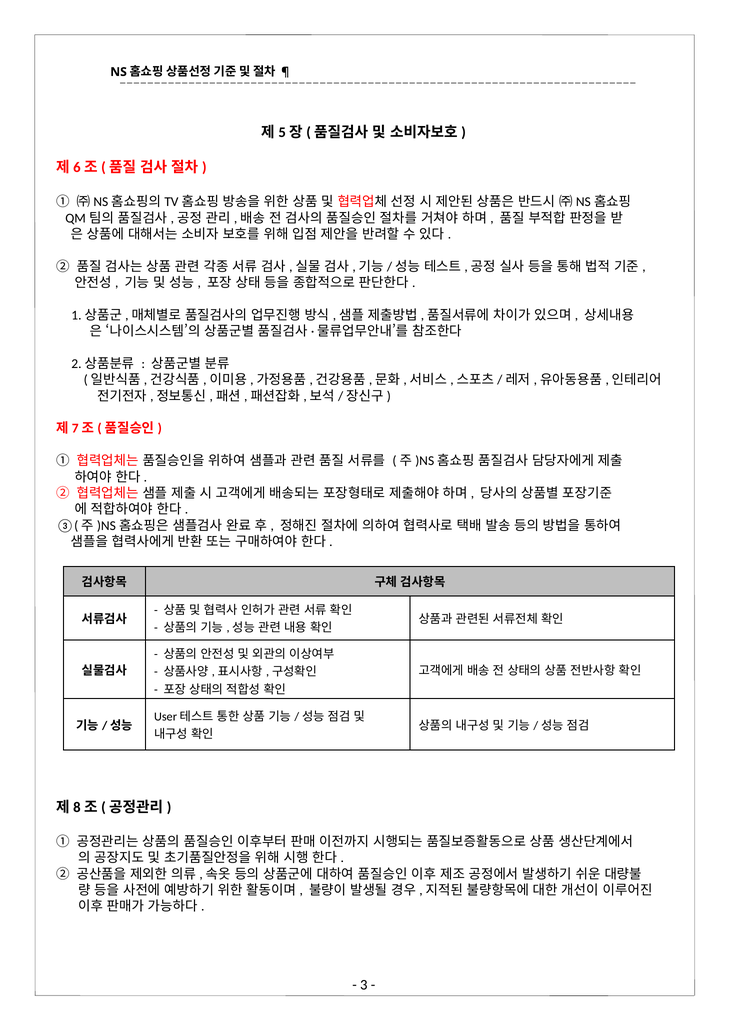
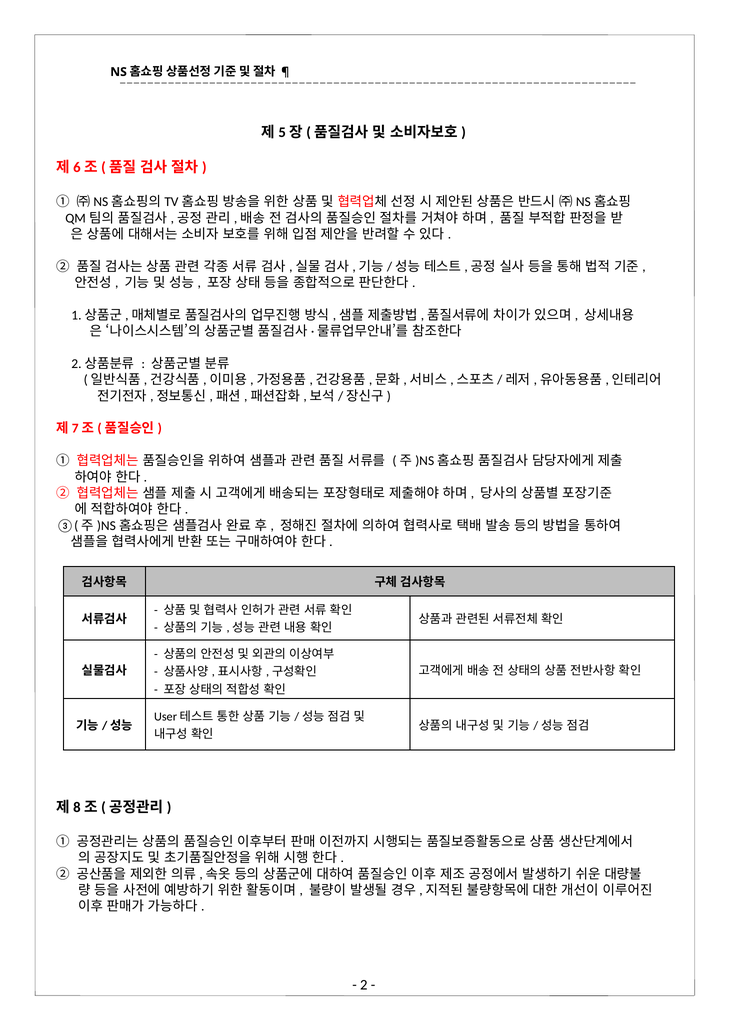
3: 3 -> 2
